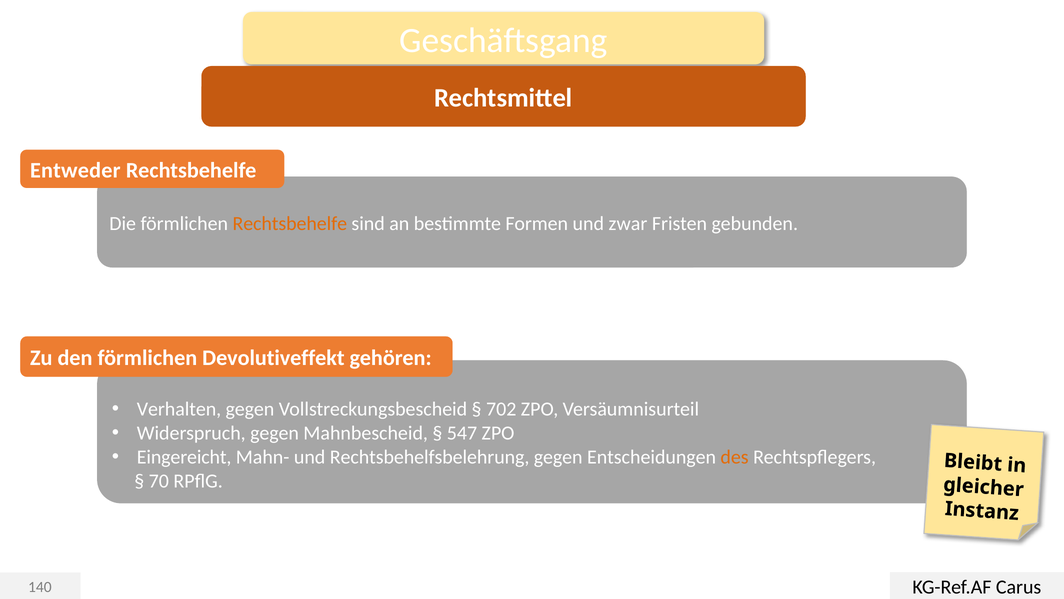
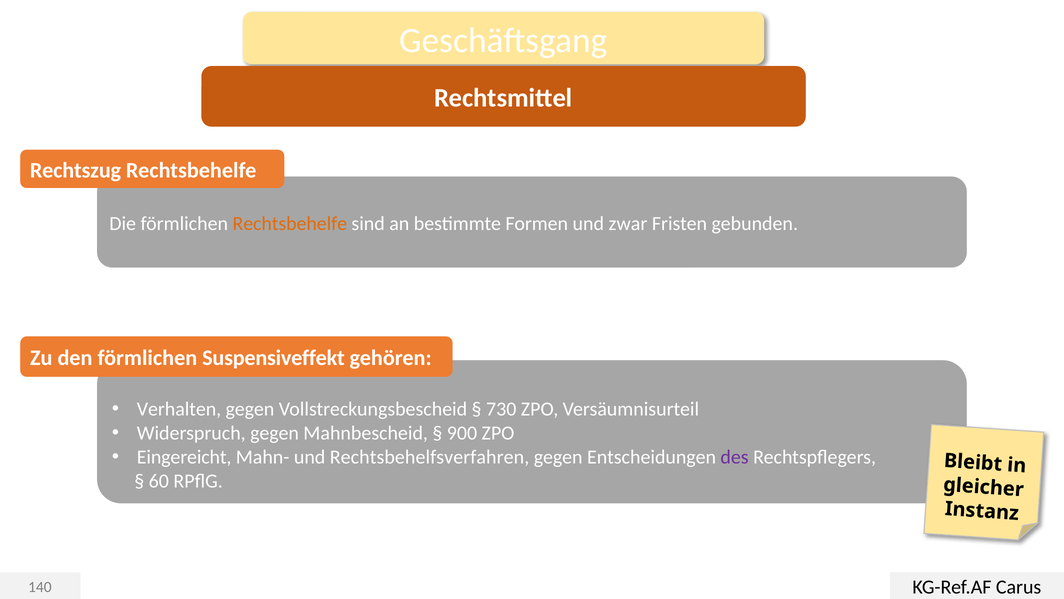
Entweder: Entweder -> Rechtszug
Devolutiveffekt: Devolutiveffekt -> Suspensiveffekt
702: 702 -> 730
547: 547 -> 900
Rechtsbehelfsbelehrung: Rechtsbehelfsbelehrung -> Rechtsbehelfsverfahren
des colour: orange -> purple
70: 70 -> 60
